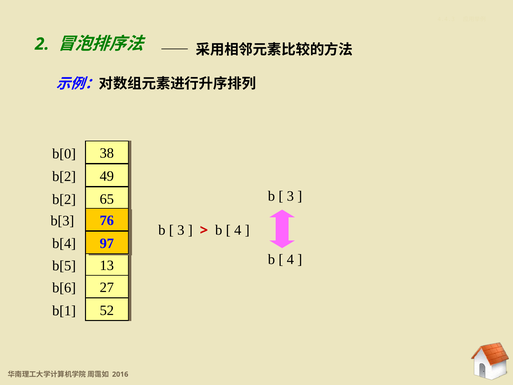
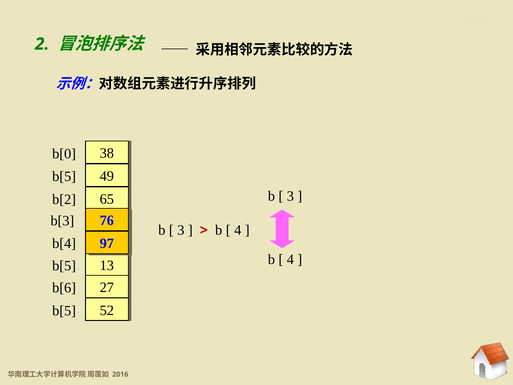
b[2 at (64, 176): b[2 -> b[5
b[1 at (64, 310): b[1 -> b[5
